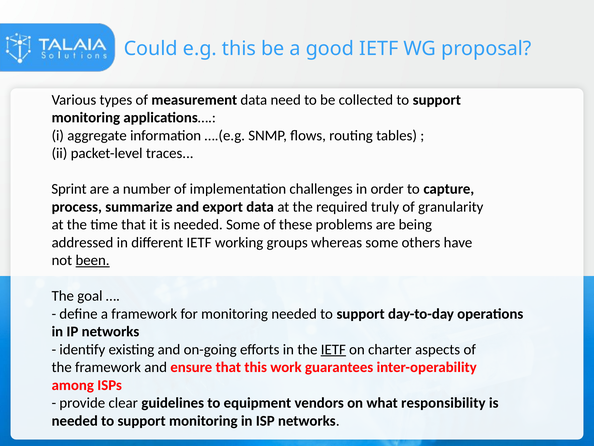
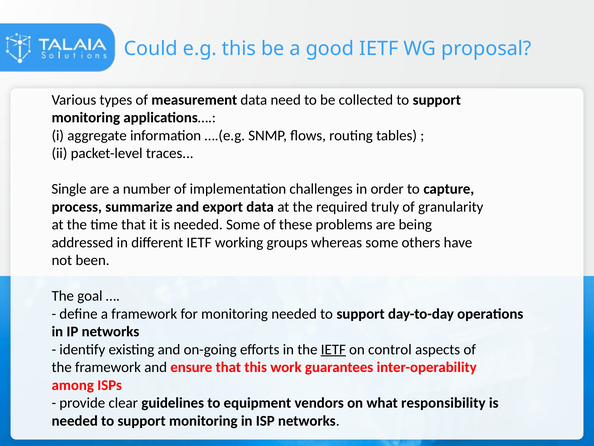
Sprint: Sprint -> Single
been underline: present -> none
charter: charter -> control
